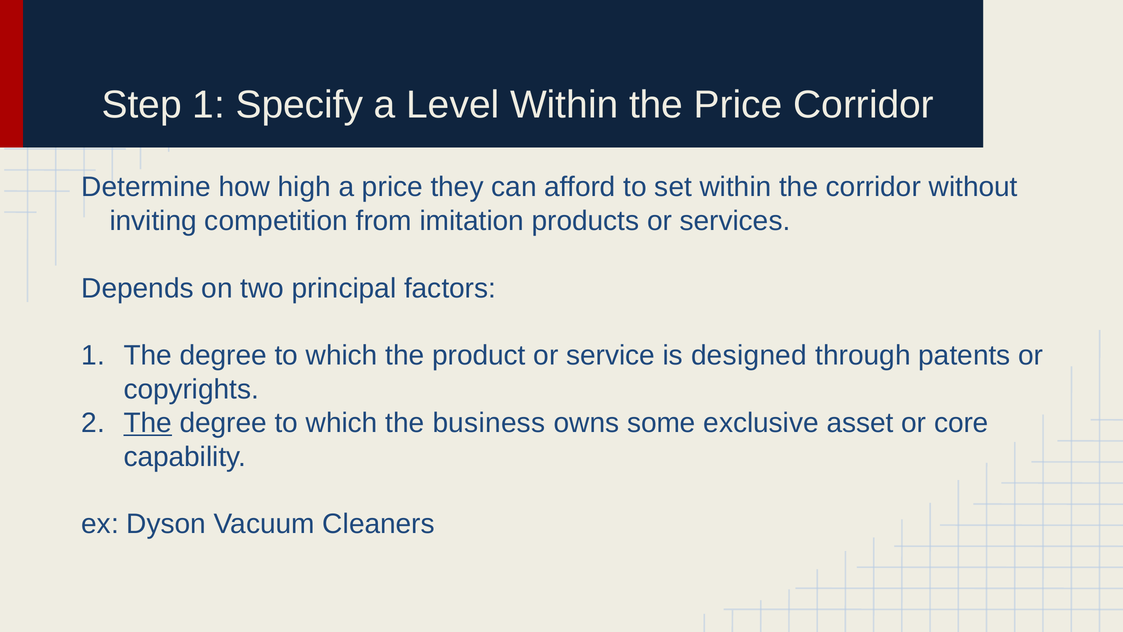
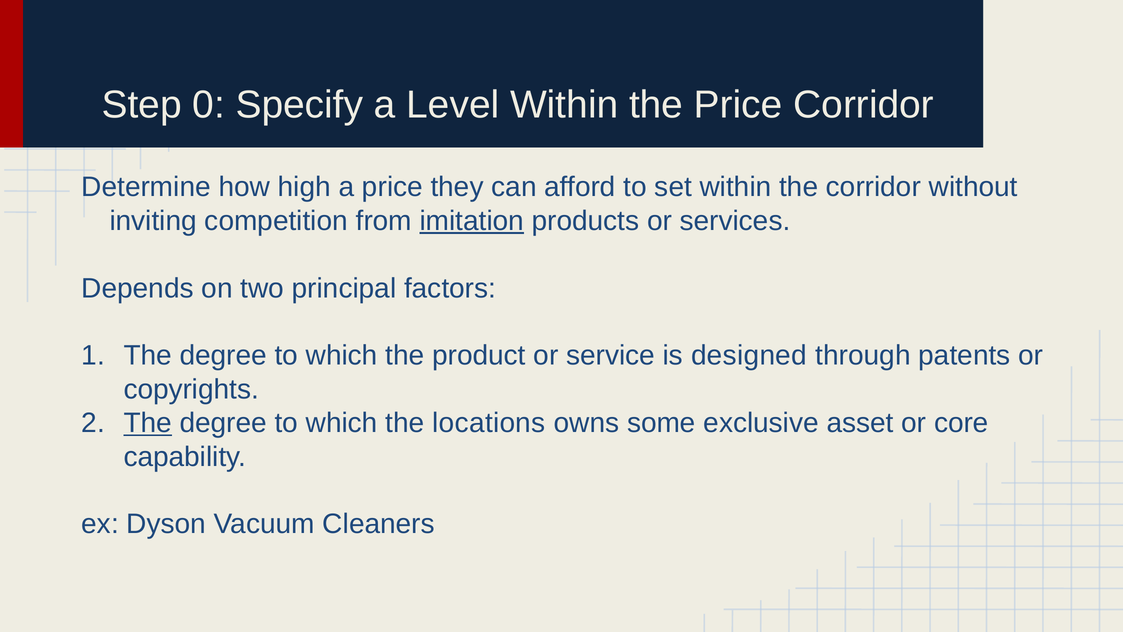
Step 1: 1 -> 0
imitation underline: none -> present
business: business -> locations
